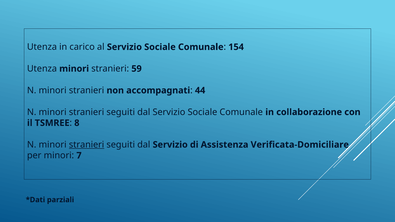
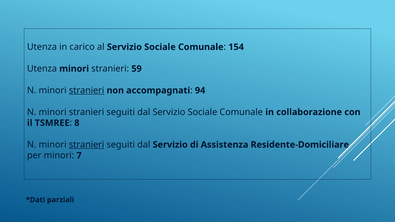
stranieri at (87, 90) underline: none -> present
44: 44 -> 94
Verificata-Domiciliare: Verificata-Domiciliare -> Residente-Domiciliare
